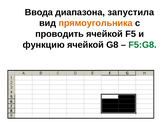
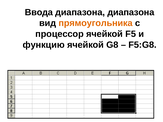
диапазона запустила: запустила -> диапазона
проводить: проводить -> процессор
F5:G8 colour: green -> black
